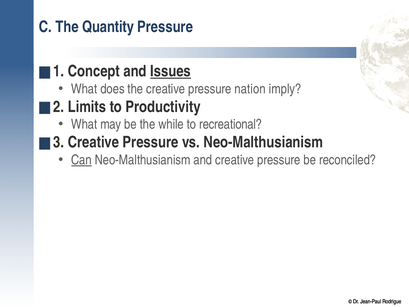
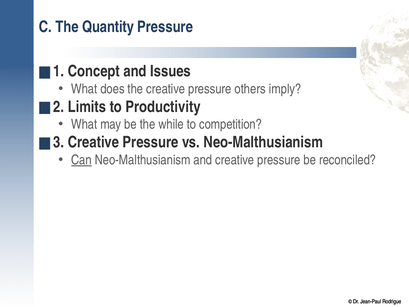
Issues underline: present -> none
nation: nation -> others
recreational: recreational -> competition
